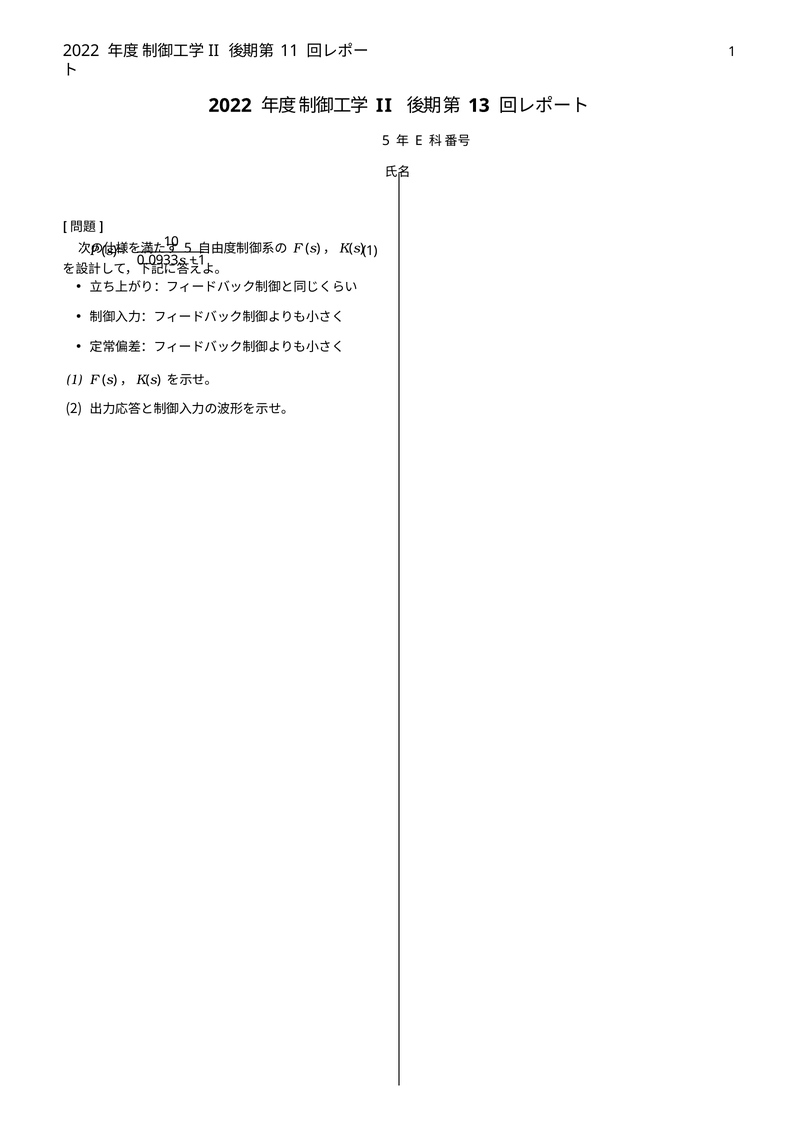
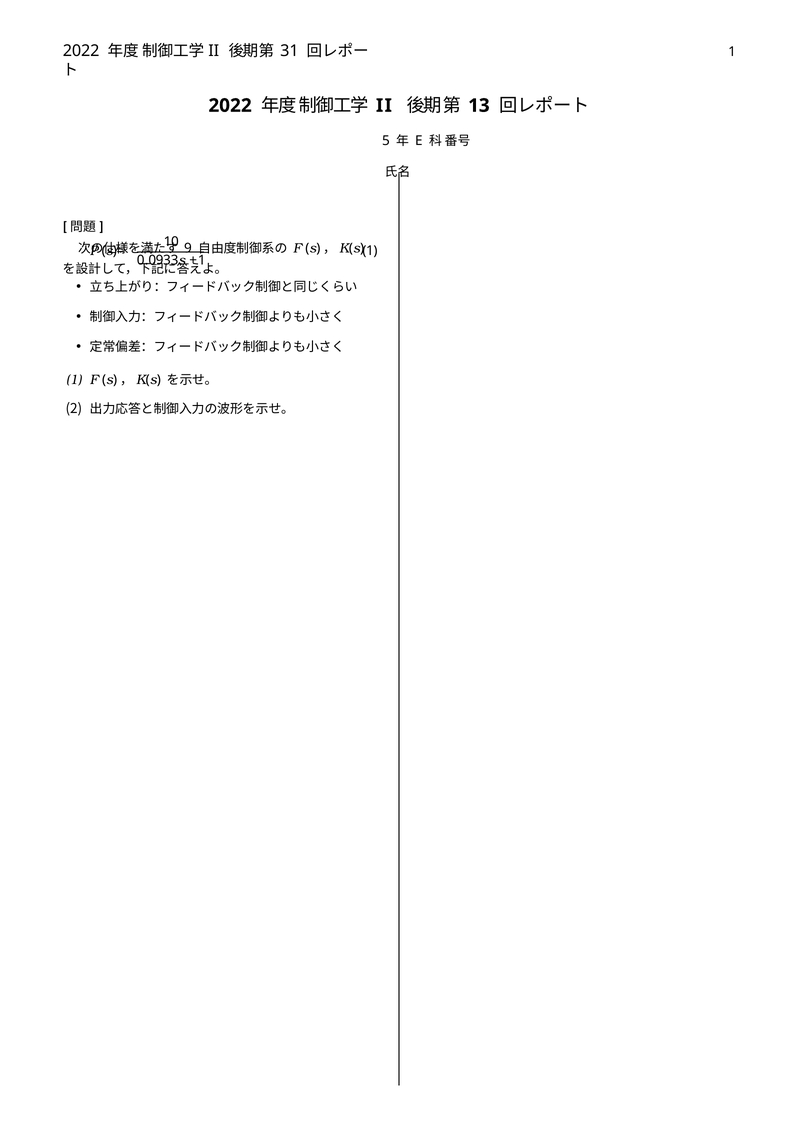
11: 11 -> 31
5 at (188, 248): 5 -> 9
